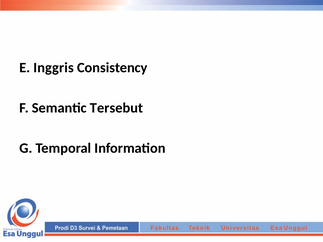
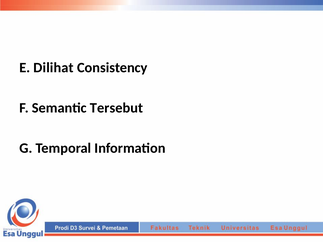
Inggris: Inggris -> Dilihat
